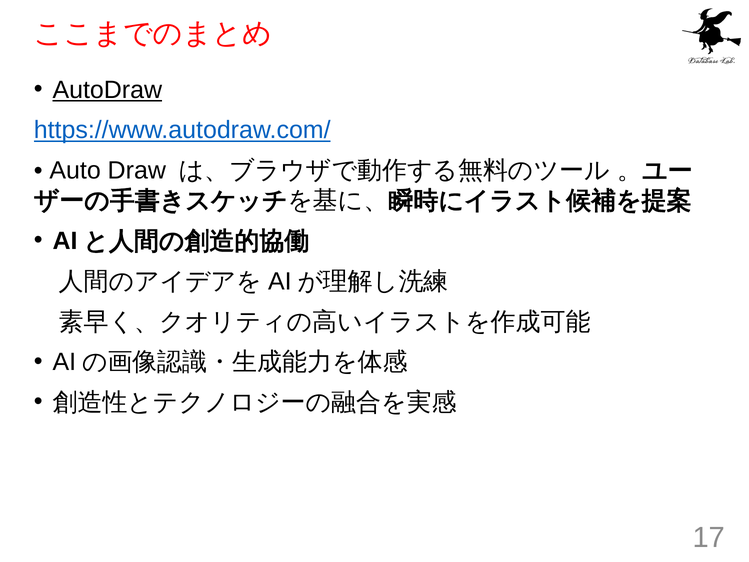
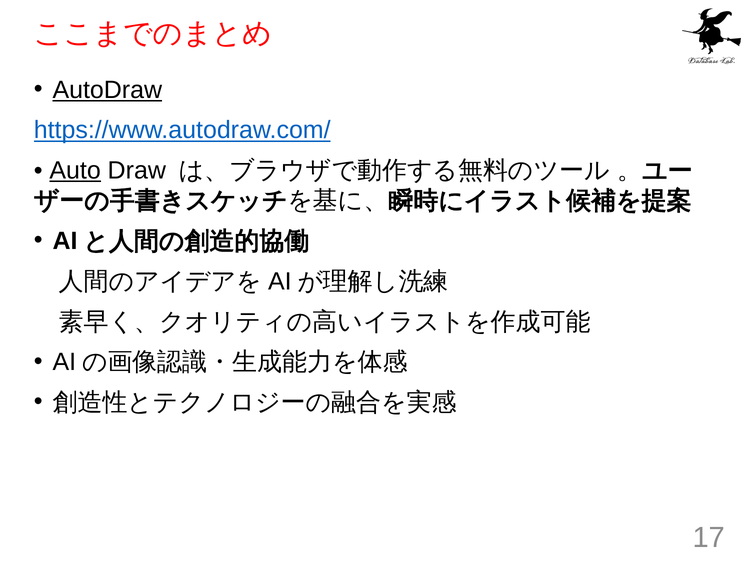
Auto underline: none -> present
